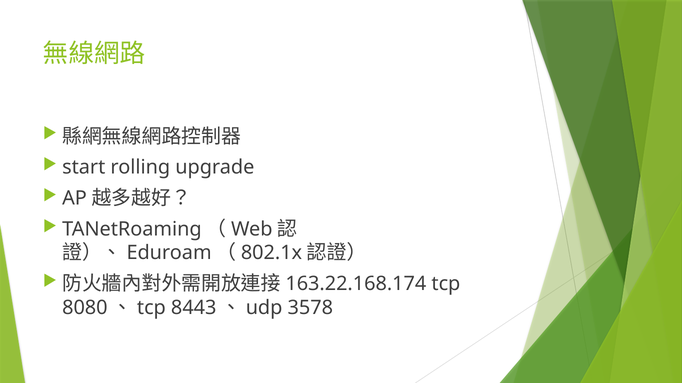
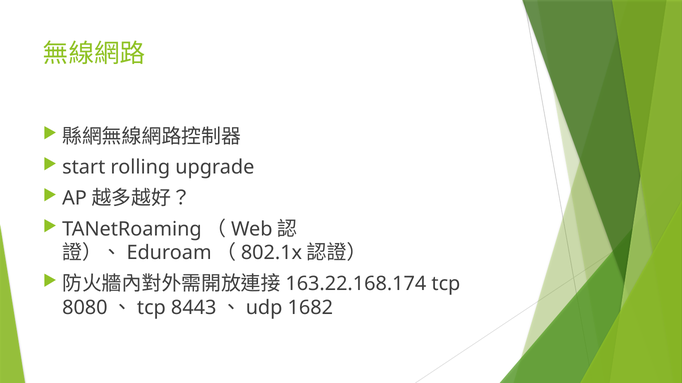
3578: 3578 -> 1682
